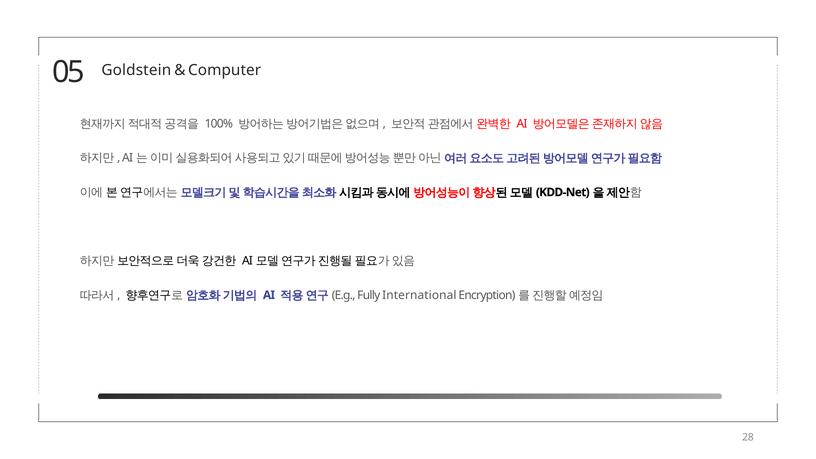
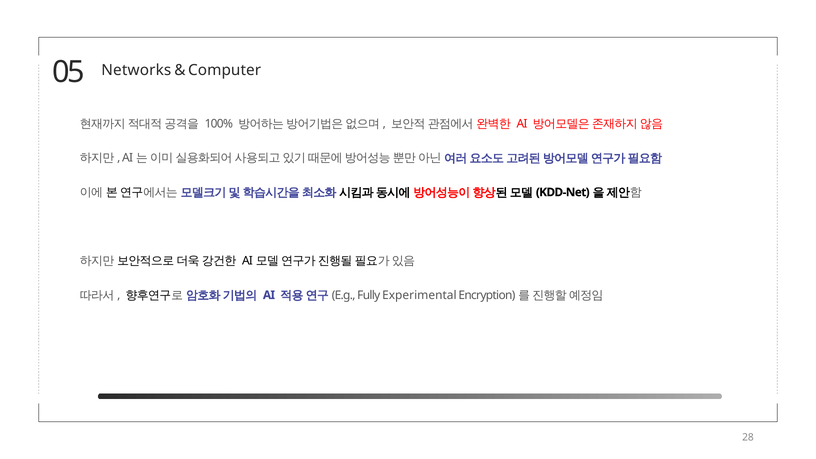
Goldstein: Goldstein -> Networks
International: International -> Experimental
